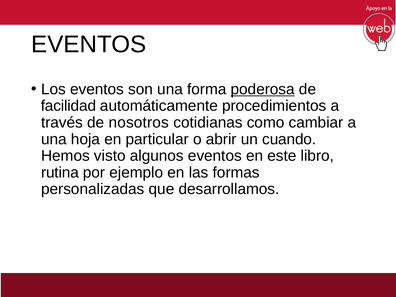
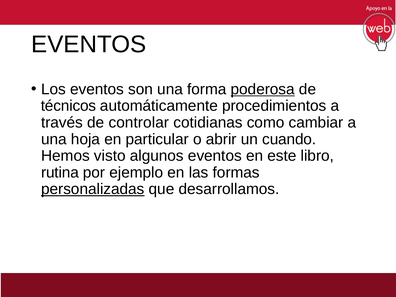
facilidad: facilidad -> técnicos
nosotros: nosotros -> controlar
personalizadas underline: none -> present
